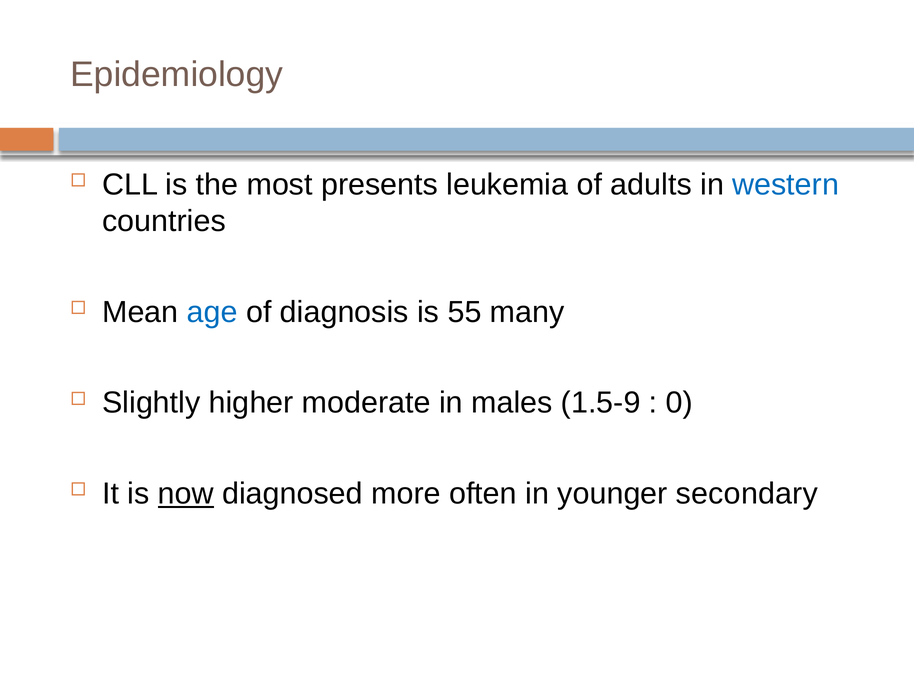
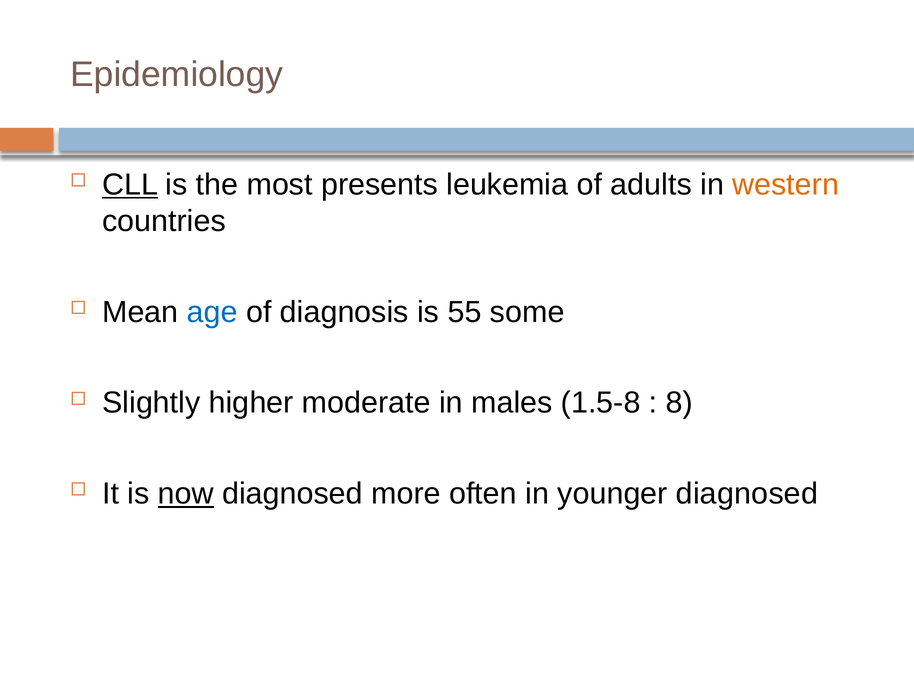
CLL underline: none -> present
western colour: blue -> orange
many: many -> some
1.5-9: 1.5-9 -> 1.5-8
0: 0 -> 8
younger secondary: secondary -> diagnosed
